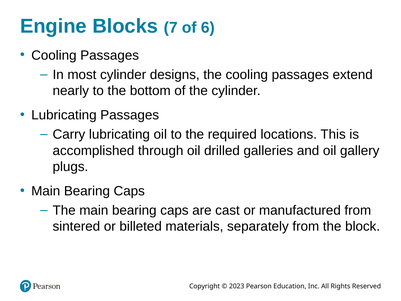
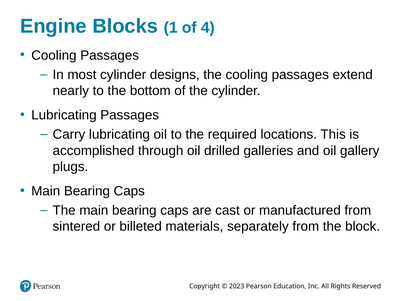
7: 7 -> 1
6: 6 -> 4
